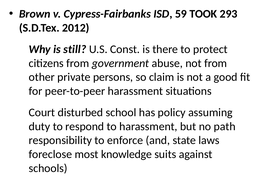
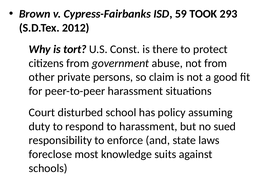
still: still -> tort
path: path -> sued
